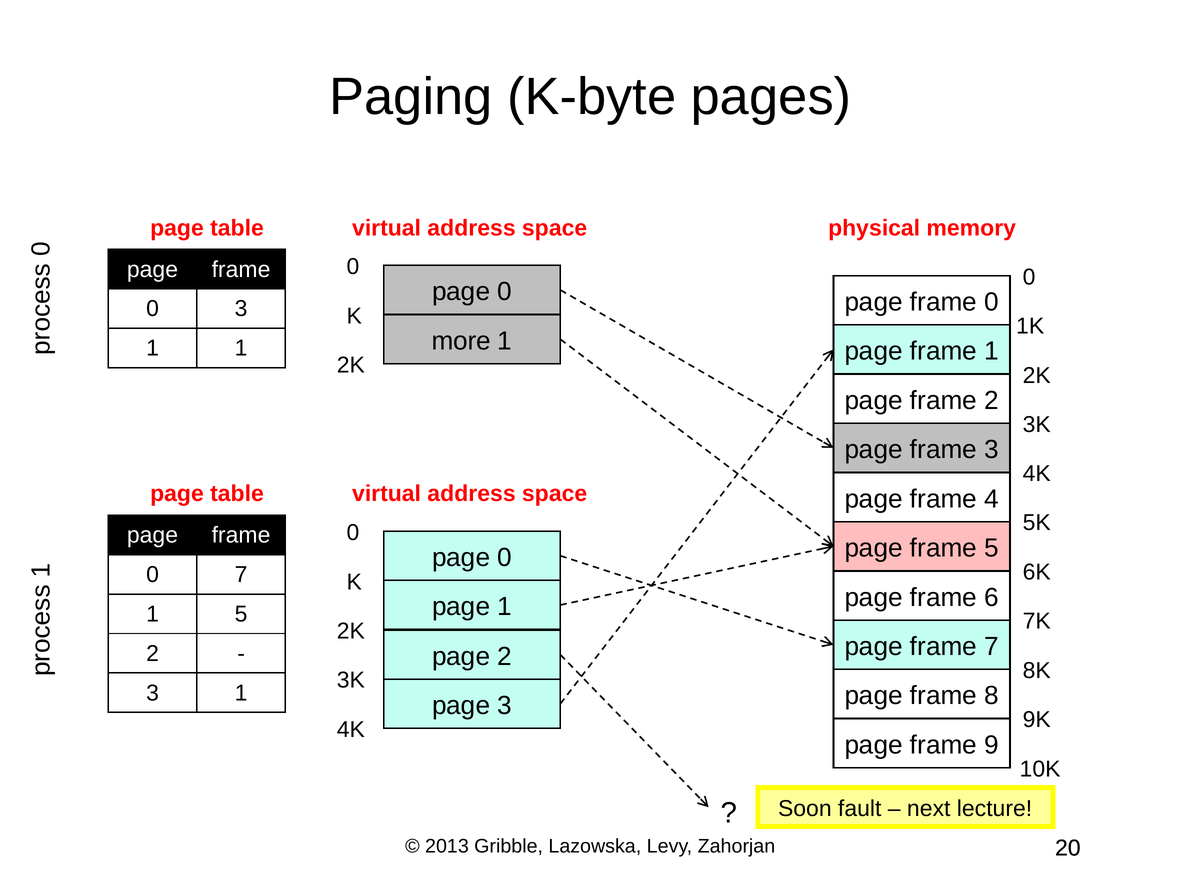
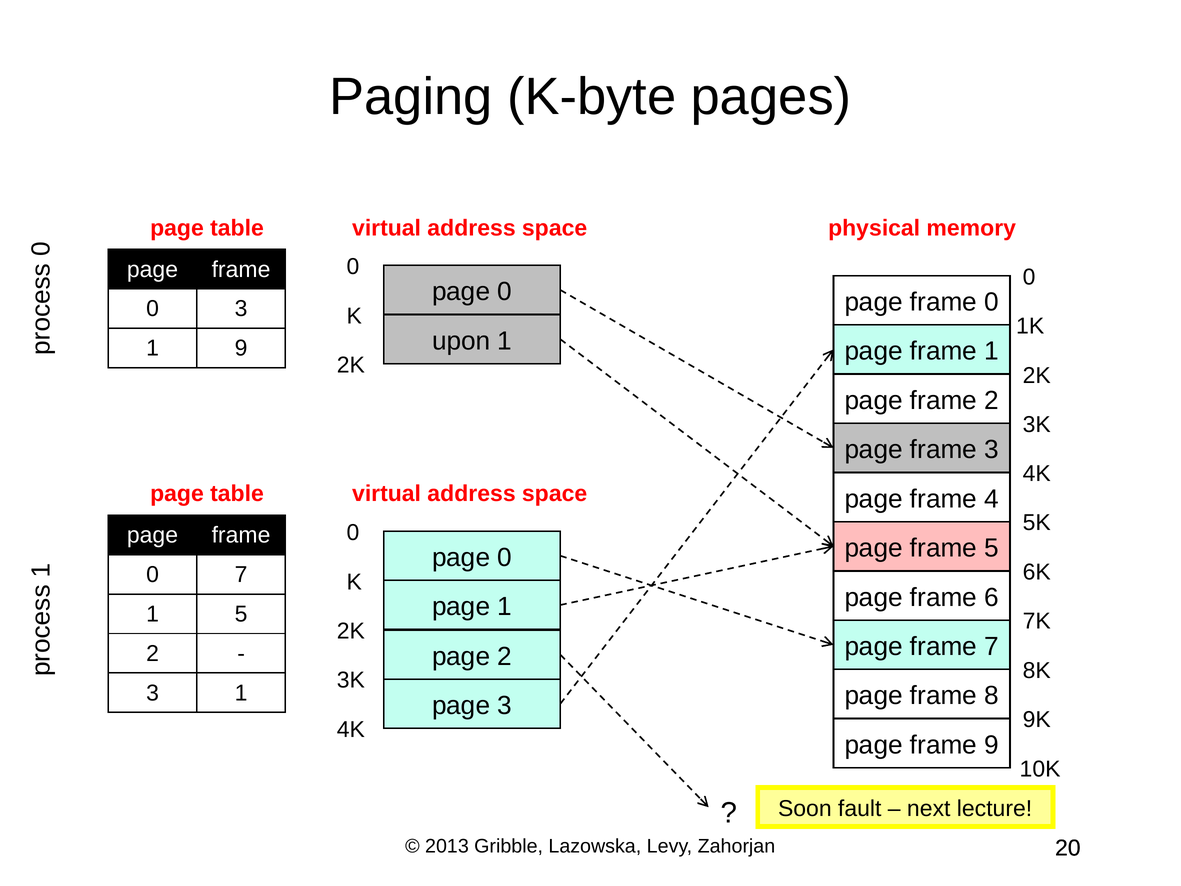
more: more -> upon
1 1: 1 -> 9
